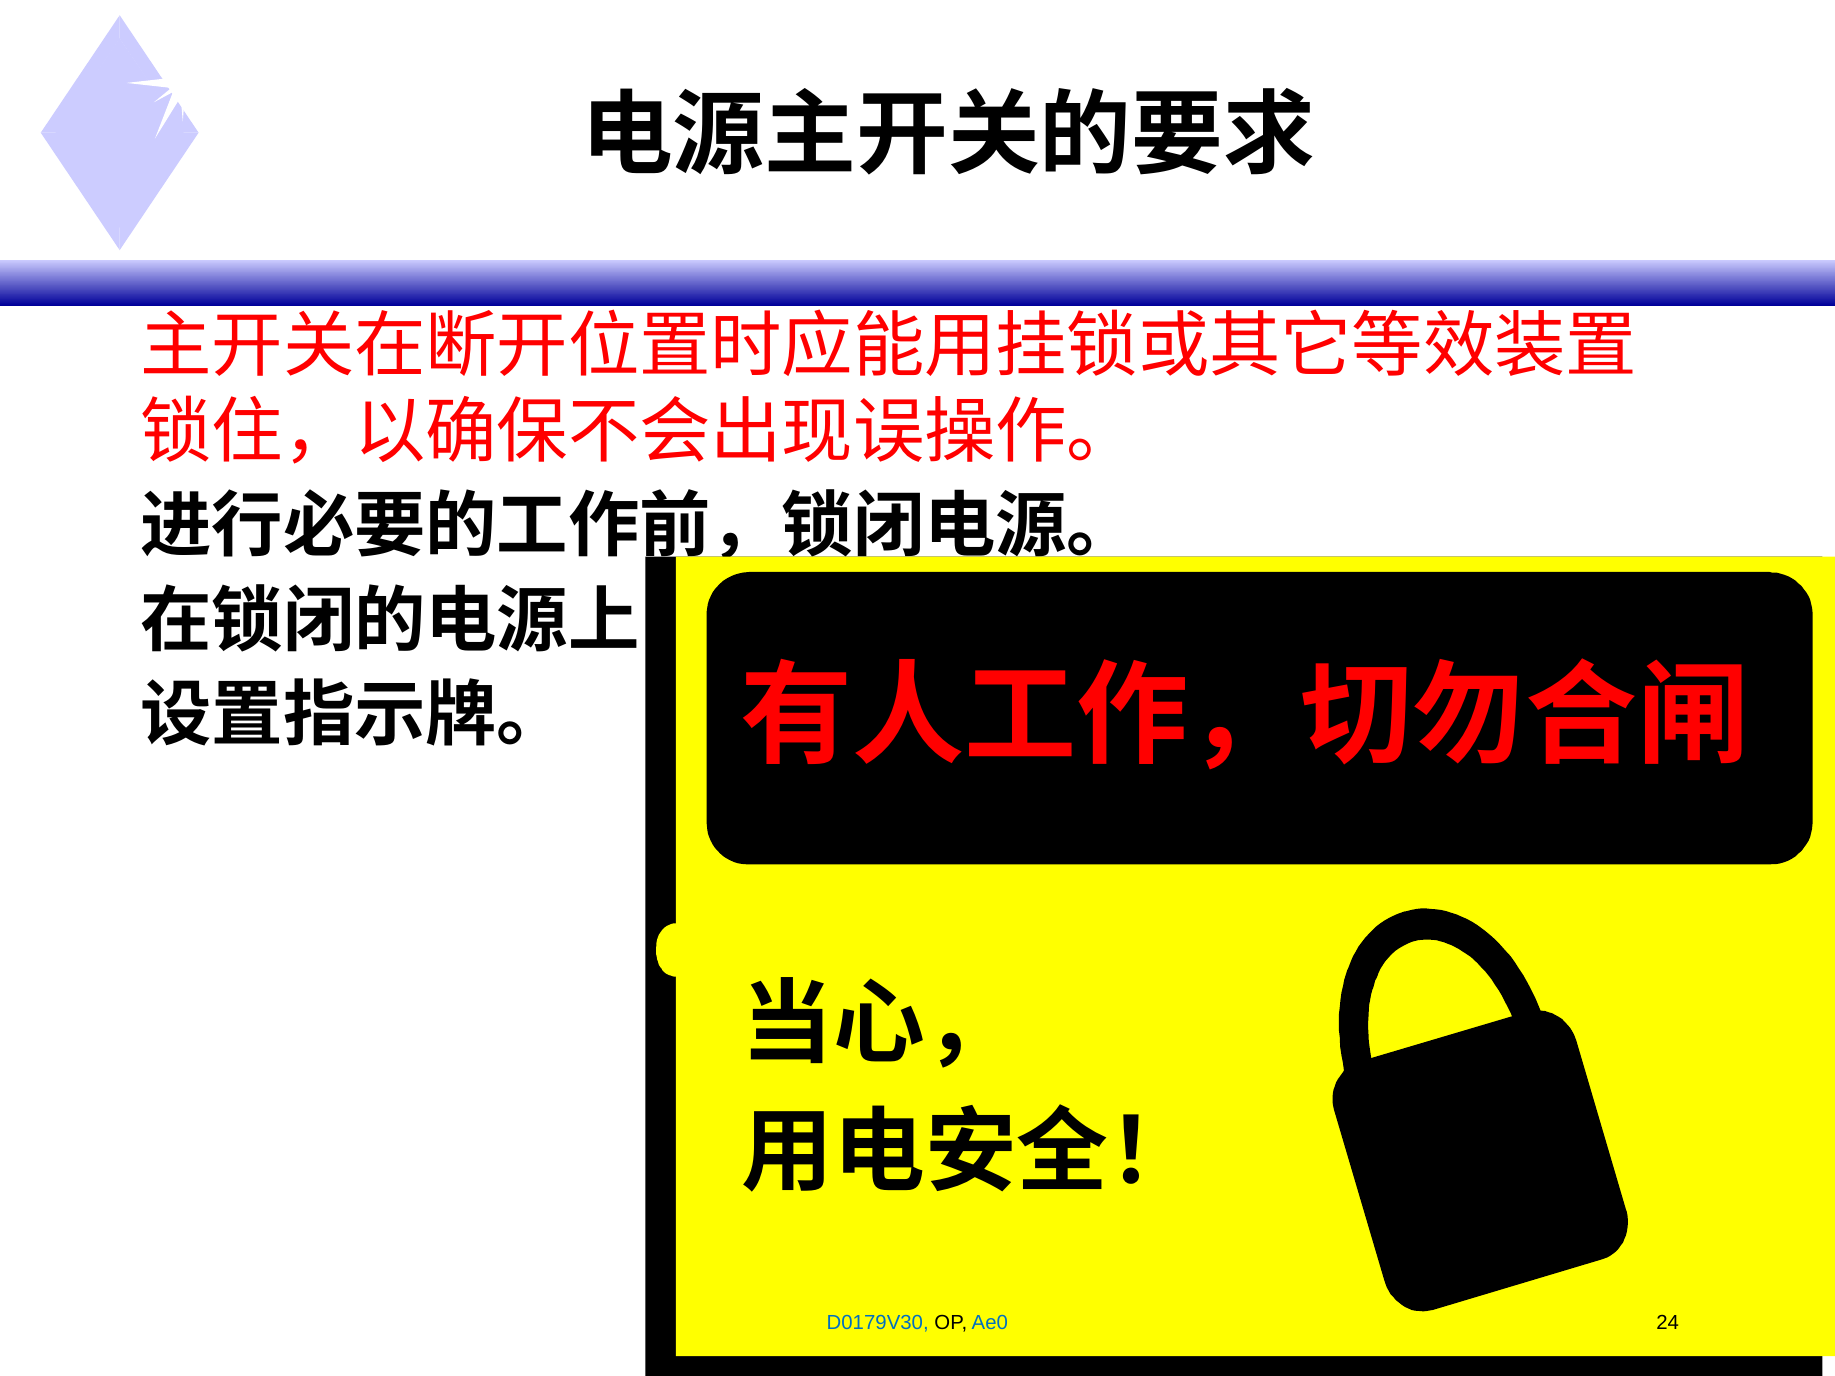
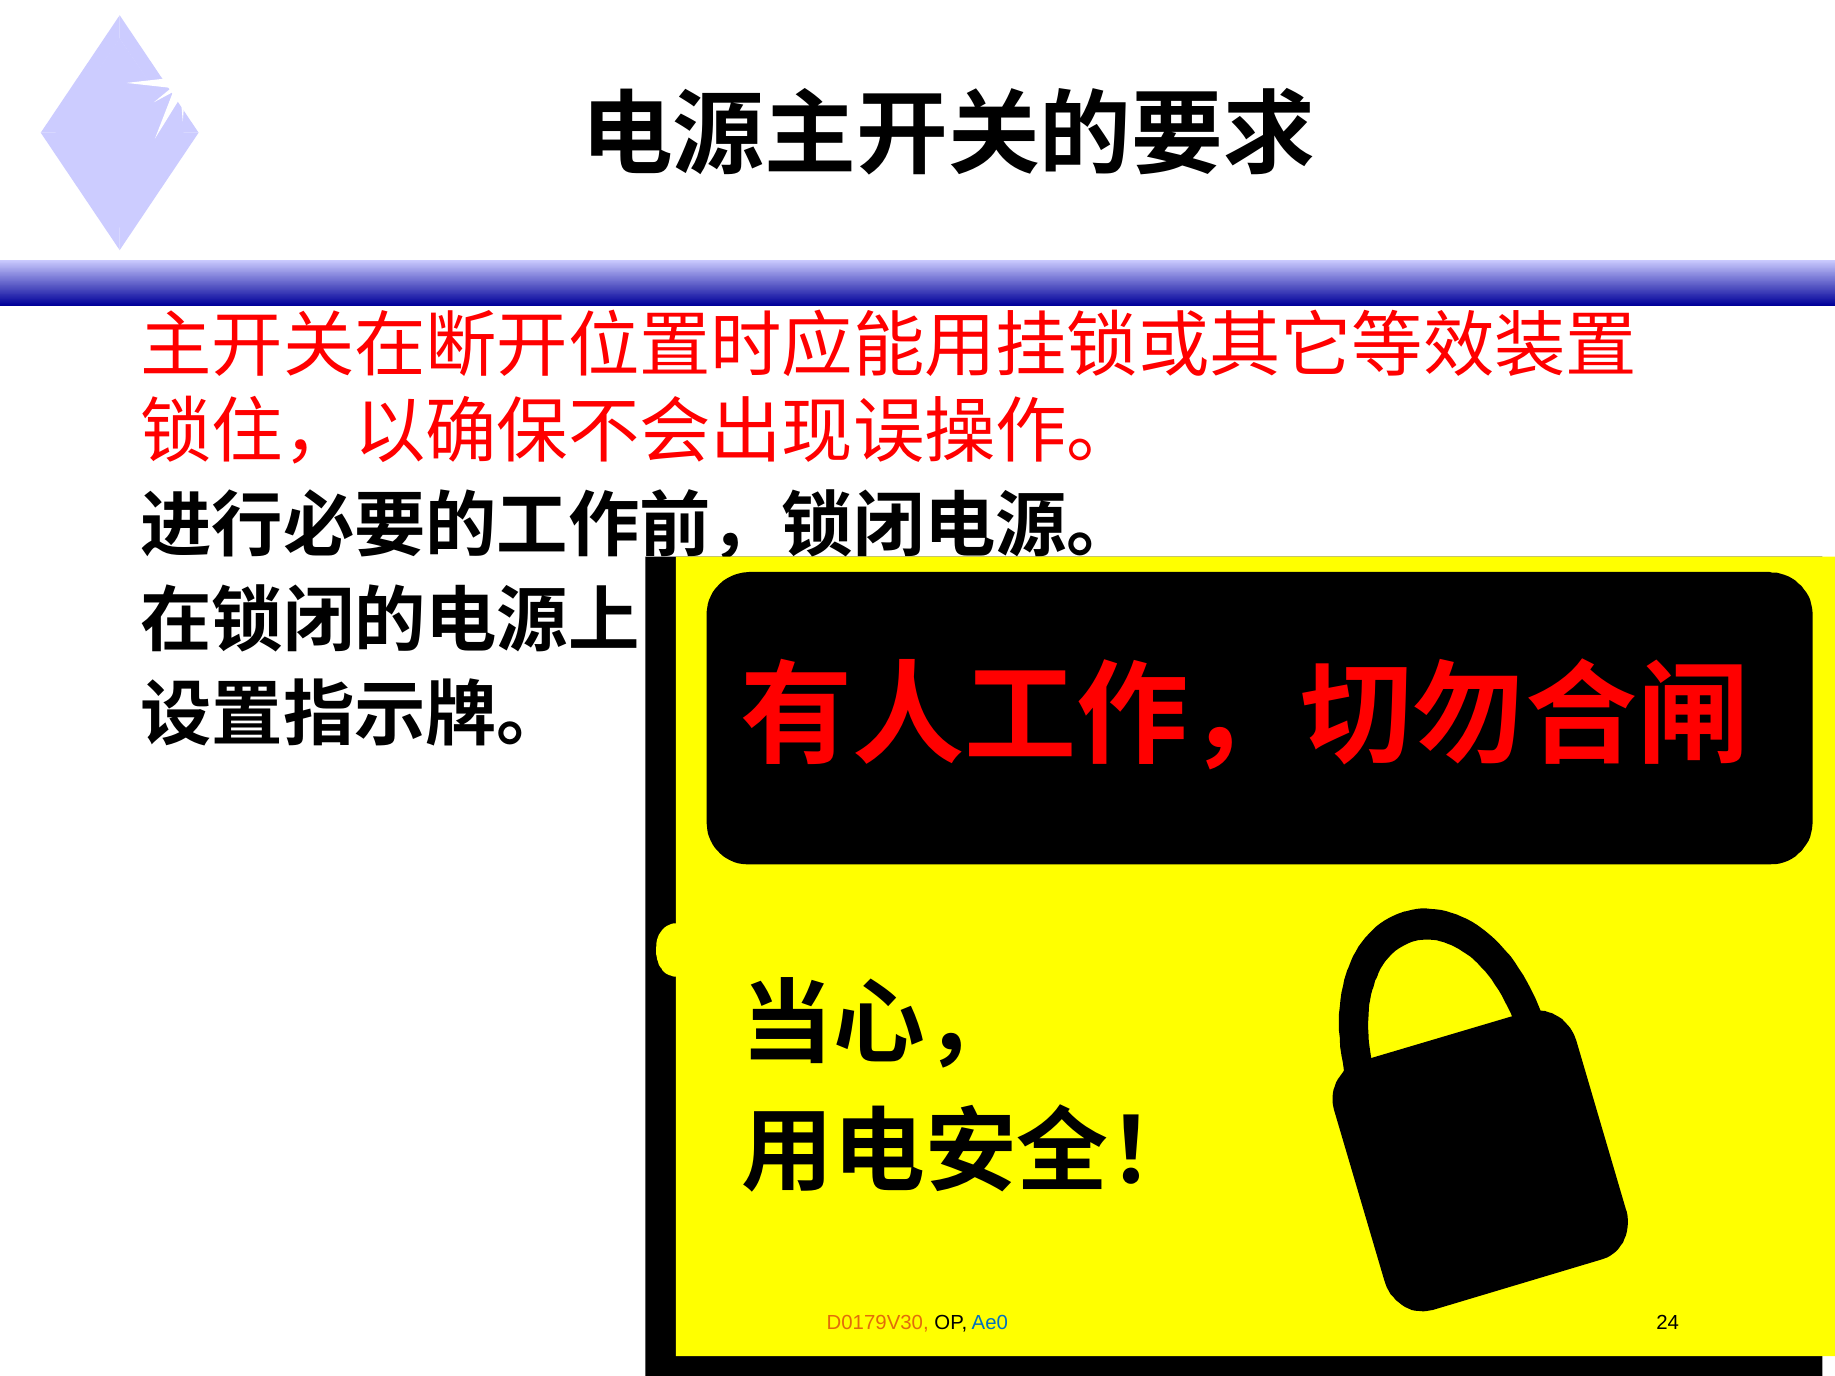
D0179V30 colour: blue -> orange
